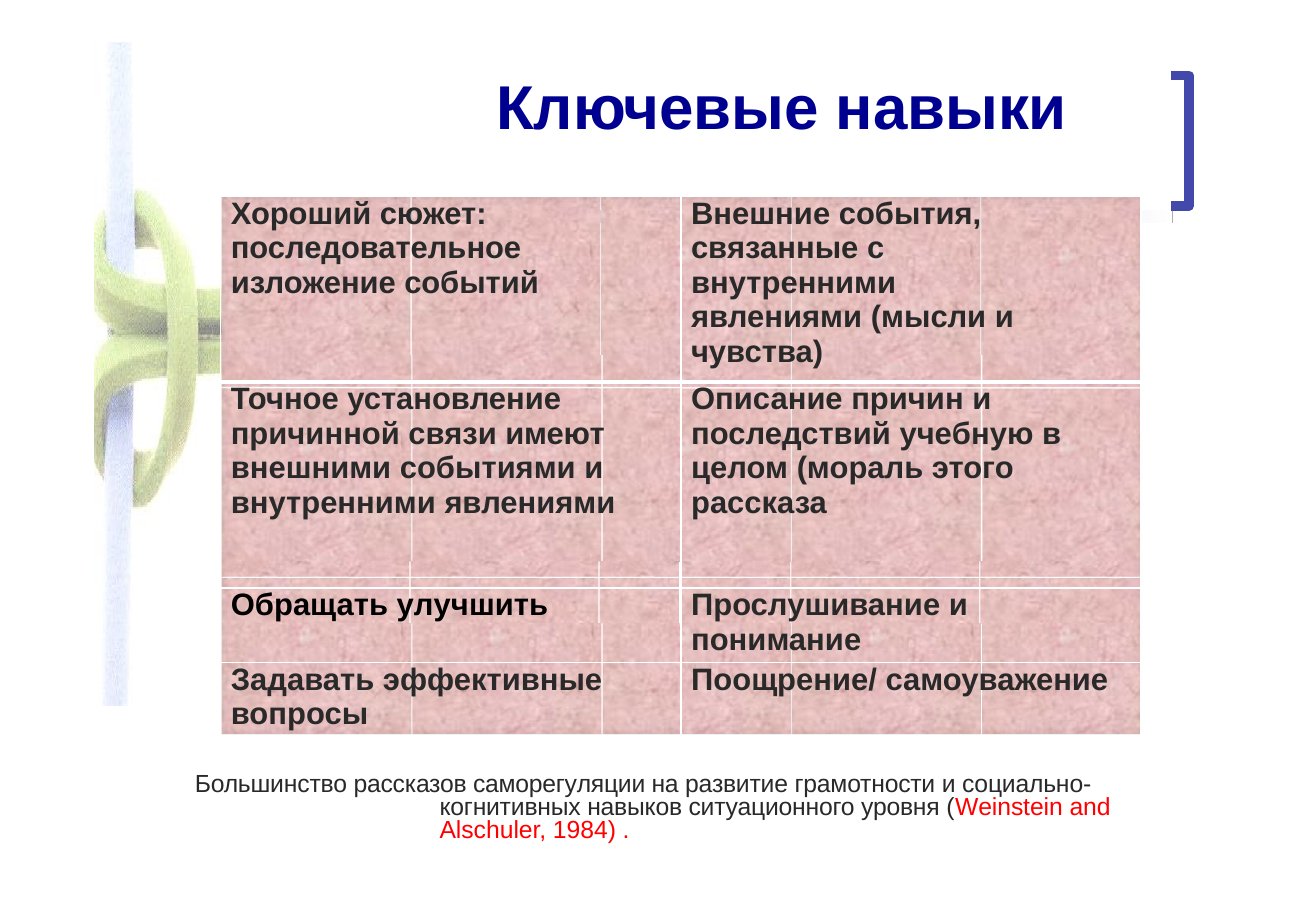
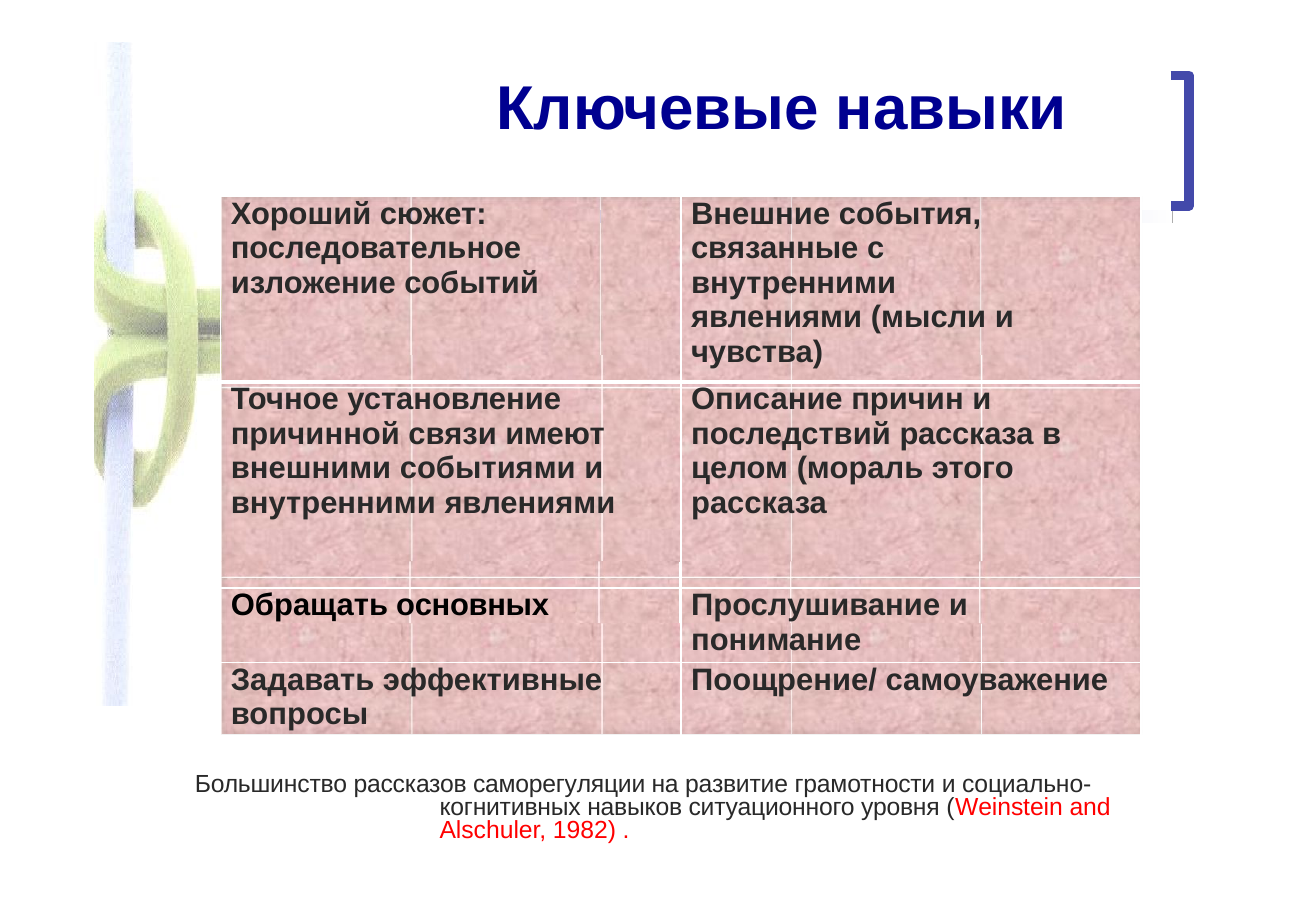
последствий учебную: учебную -> рассказа
улучшить: улучшить -> основных
1984: 1984 -> 1982
